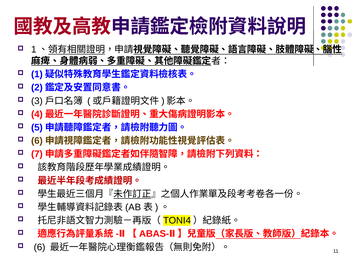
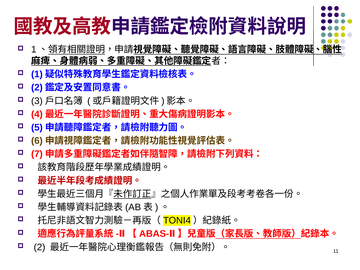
6: 6 -> 2
